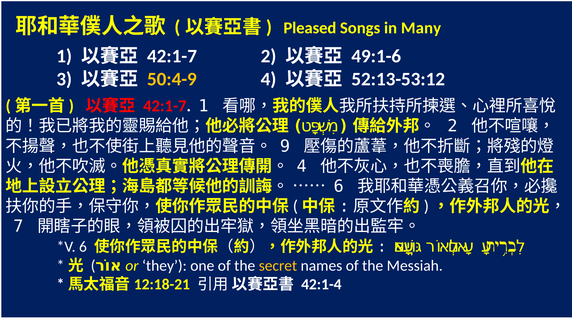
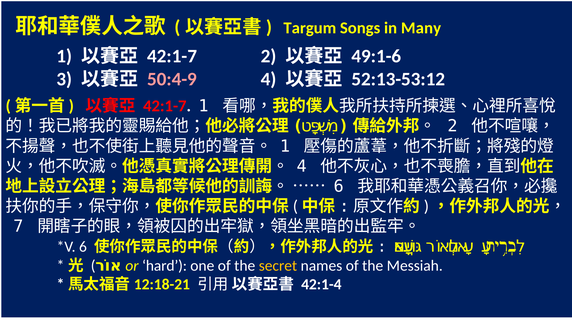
Pleased: Pleased -> Targum
50:4-9 colour: yellow -> pink
9 at (285, 146): 9 -> 1
they: they -> hard
